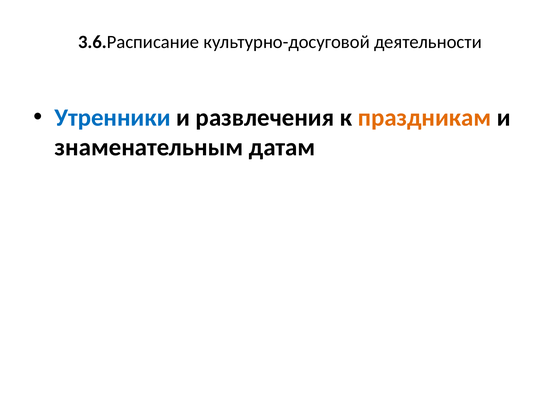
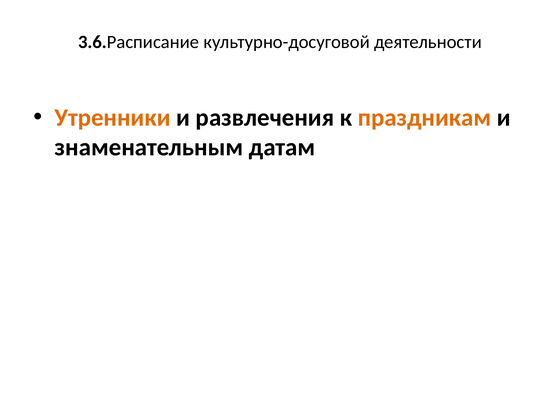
Утренники colour: blue -> orange
